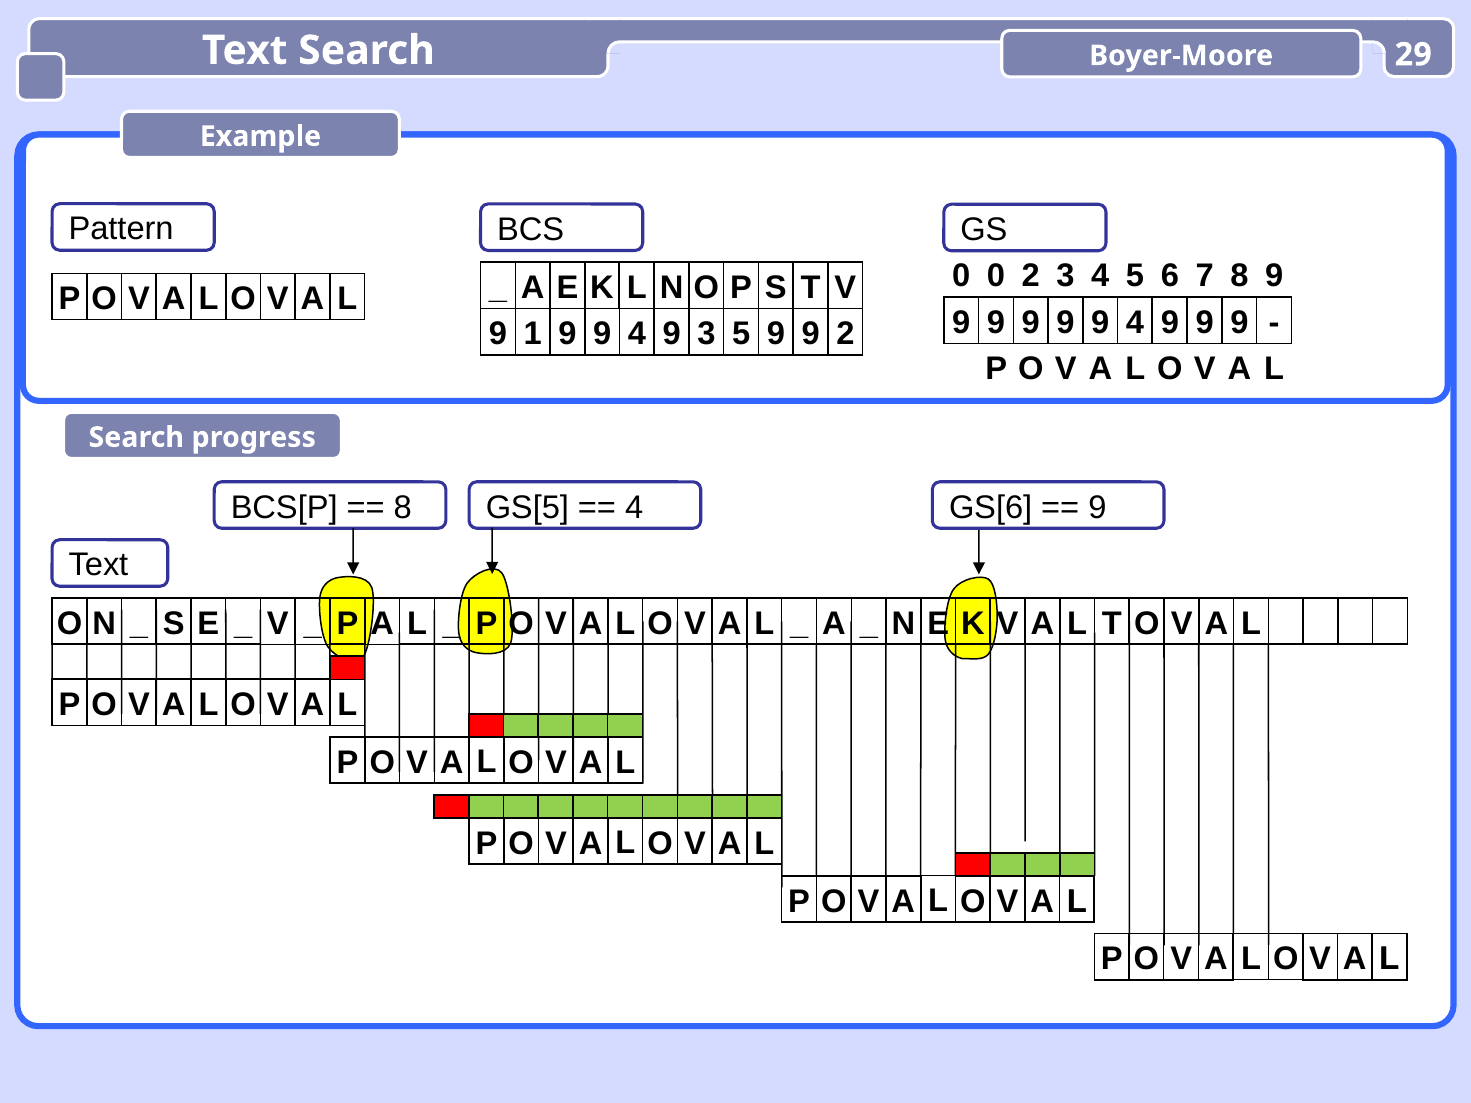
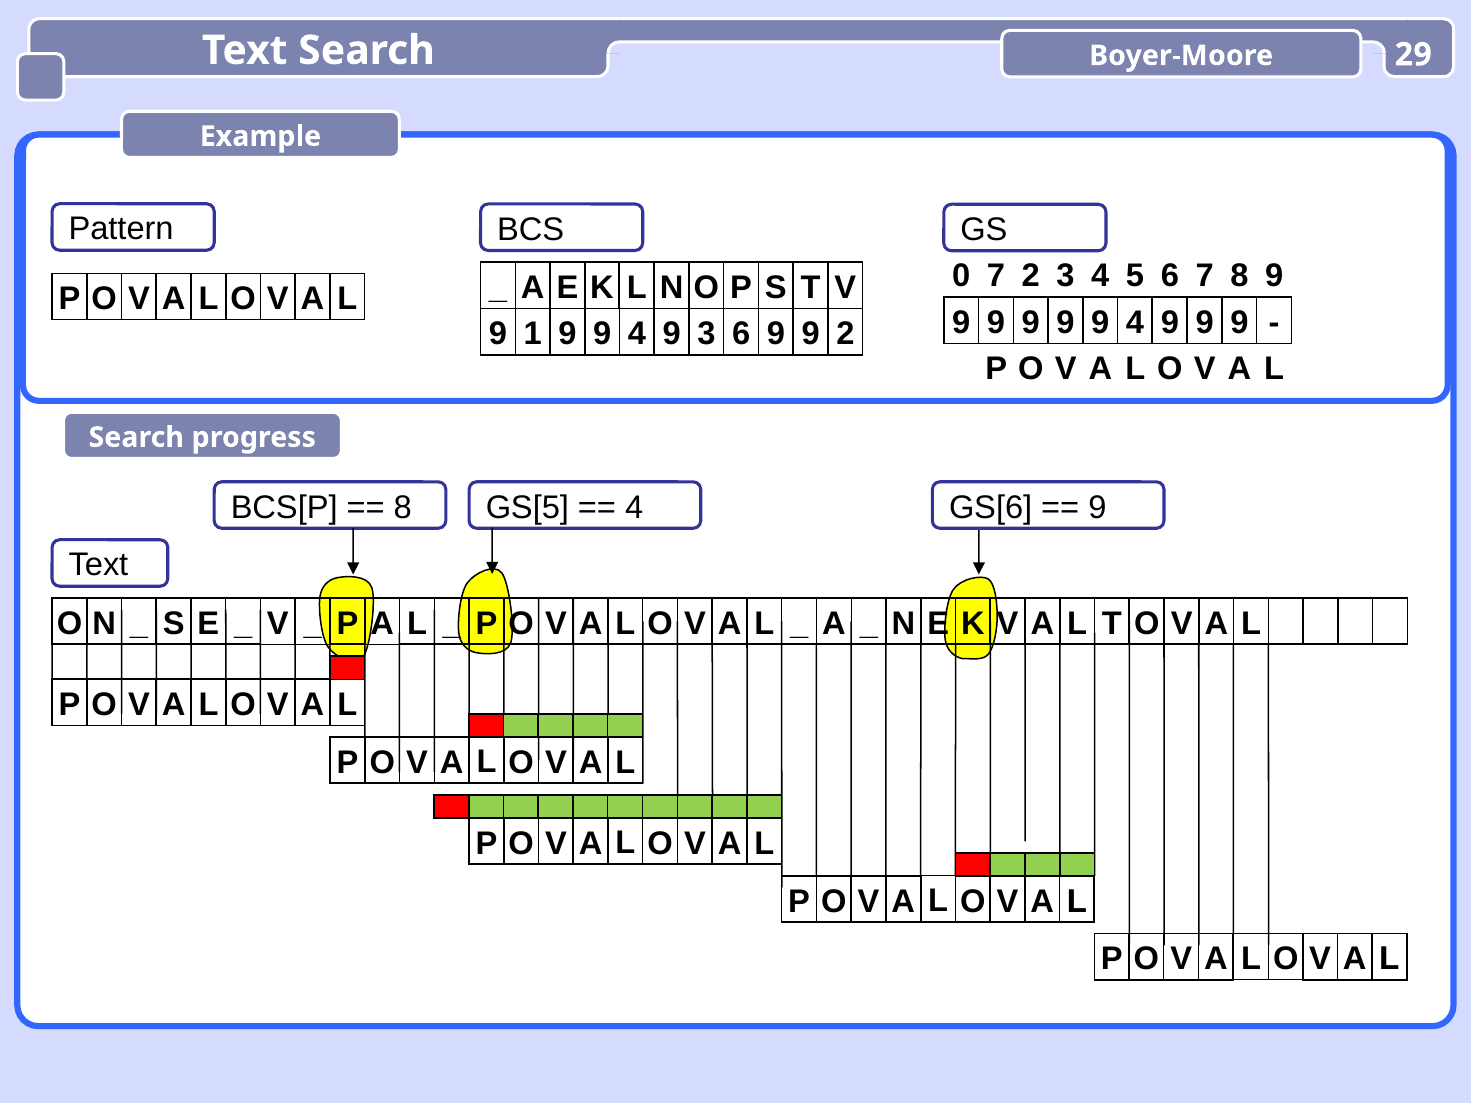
0 0: 0 -> 7
3 5: 5 -> 6
